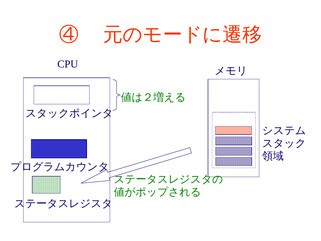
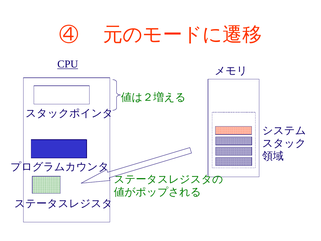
CPU underline: none -> present
